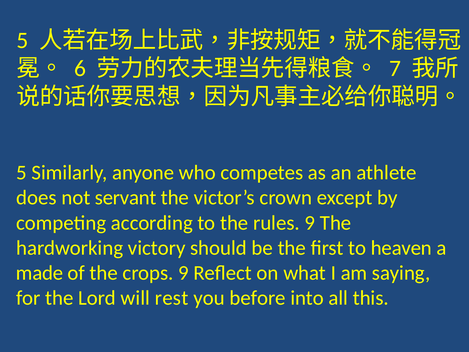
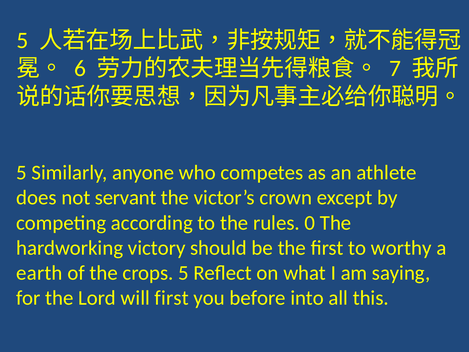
rules 9: 9 -> 0
heaven: heaven -> worthy
made: made -> earth
crops 9: 9 -> 5
will rest: rest -> first
